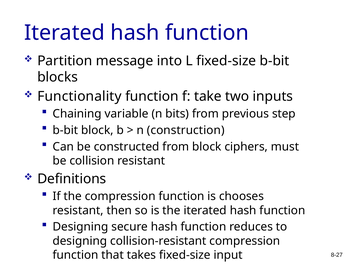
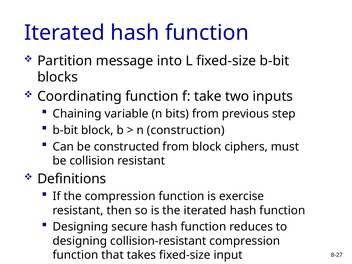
Functionality: Functionality -> Coordinating
chooses: chooses -> exercise
